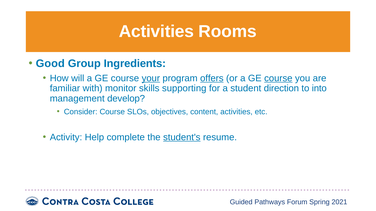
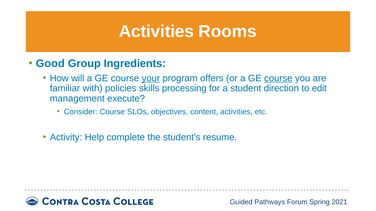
offers underline: present -> none
monitor: monitor -> policies
supporting: supporting -> processing
into: into -> edit
develop: develop -> execute
student's underline: present -> none
